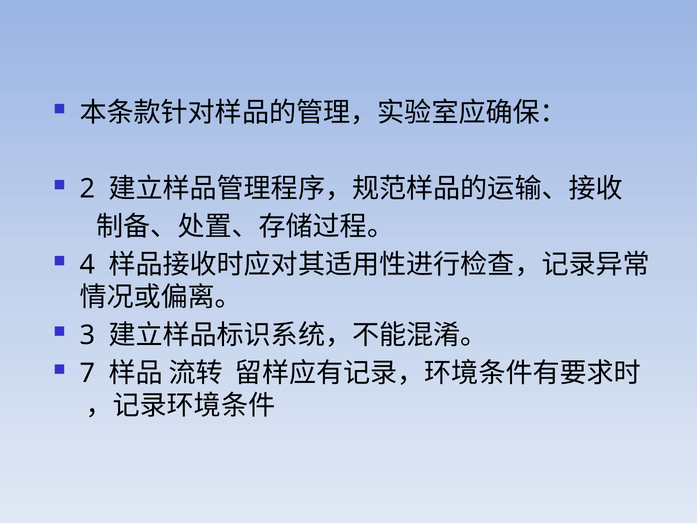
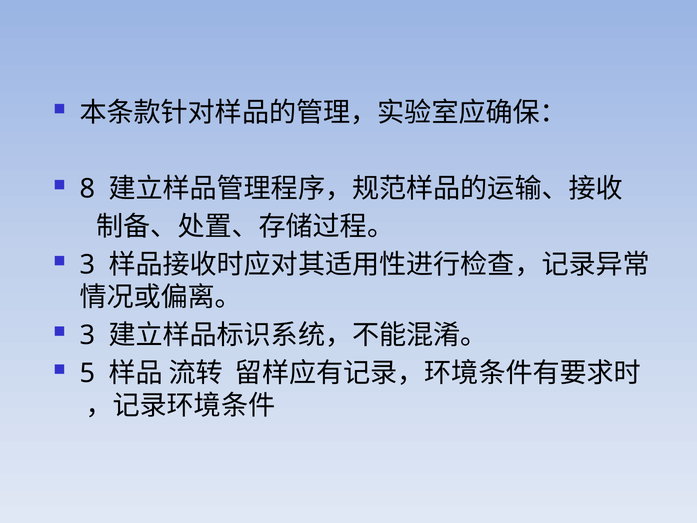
2: 2 -> 8
4 at (87, 265): 4 -> 3
7: 7 -> 5
